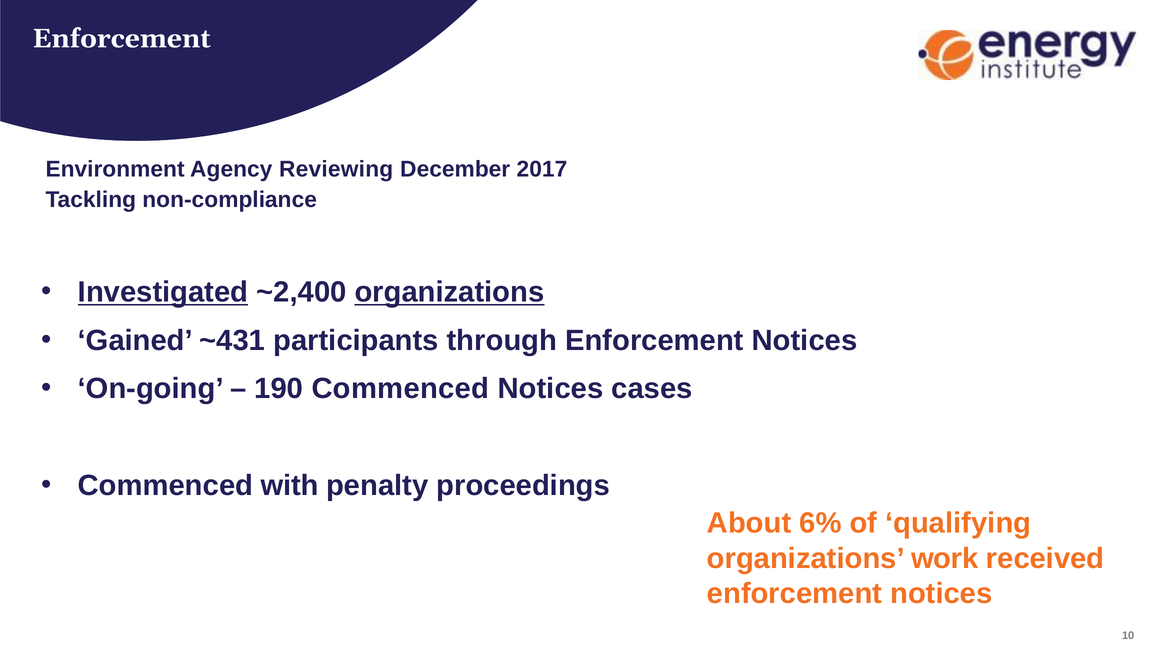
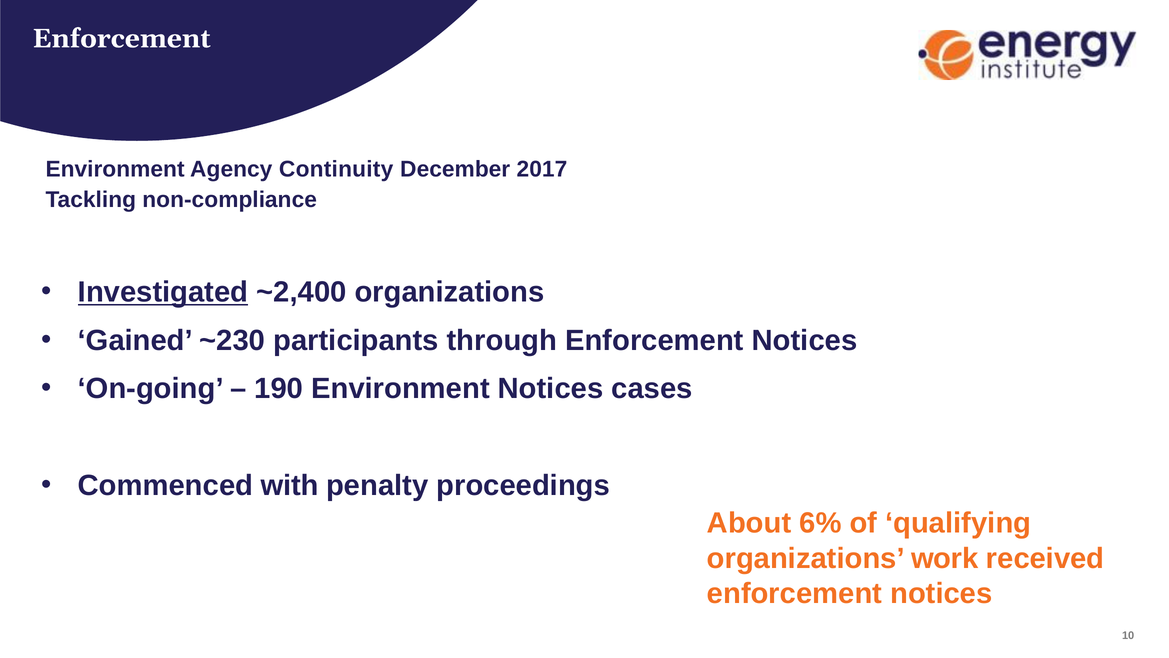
Reviewing: Reviewing -> Continuity
organizations at (449, 292) underline: present -> none
~431: ~431 -> ~230
190 Commenced: Commenced -> Environment
